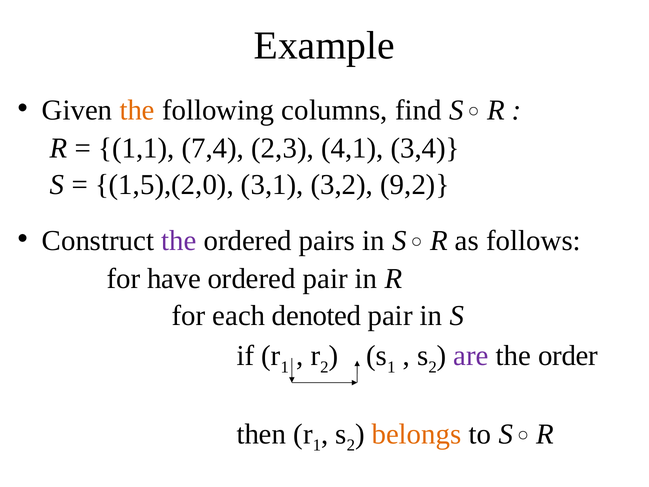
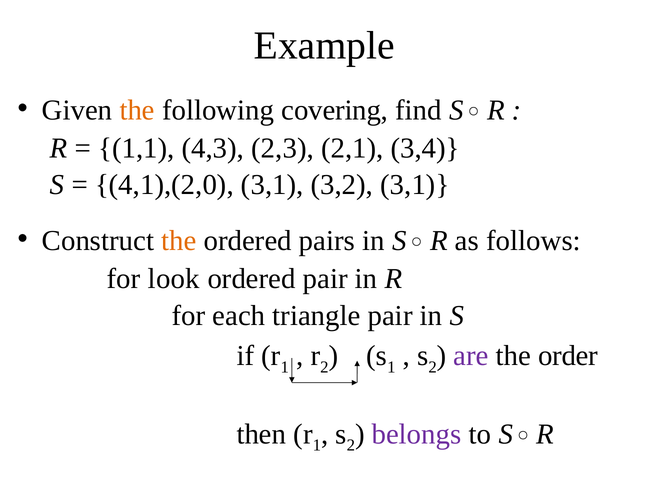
columns: columns -> covering
7,4: 7,4 -> 4,3
4,1: 4,1 -> 2,1
1,5),(2,0: 1,5),(2,0 -> 4,1),(2,0
3,2 9,2: 9,2 -> 3,1
the at (179, 241) colour: purple -> orange
have: have -> look
denoted: denoted -> triangle
belongs colour: orange -> purple
